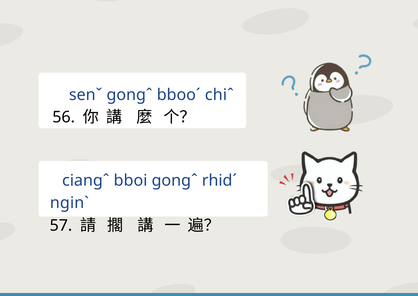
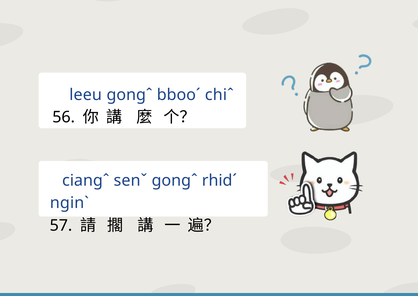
senˇ: senˇ -> leeu
bboi: bboi -> senˇ
